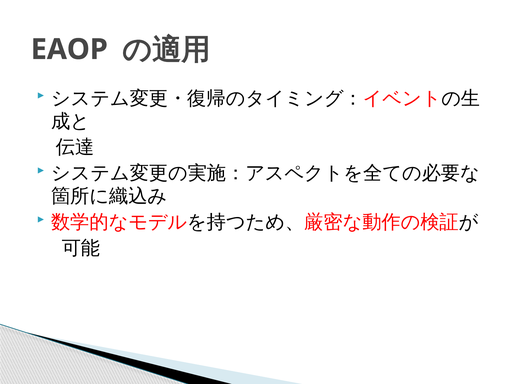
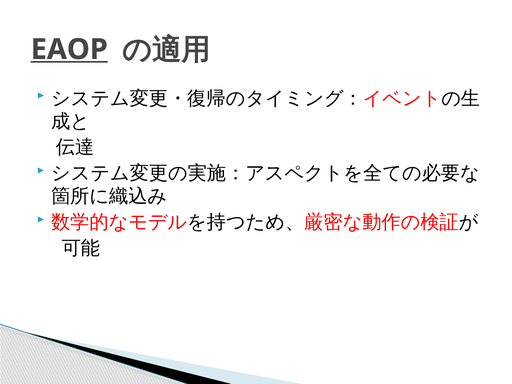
EAOP underline: none -> present
